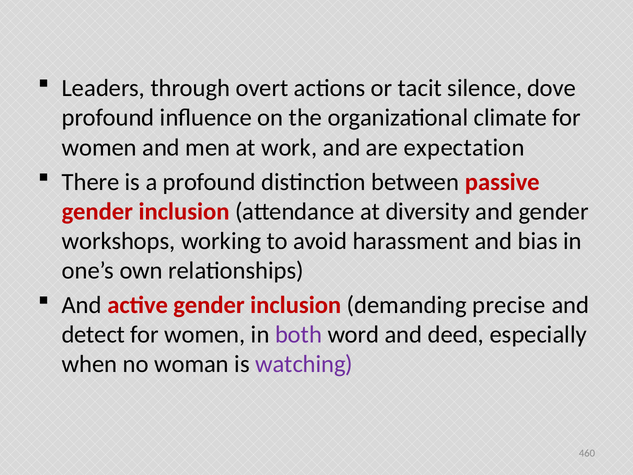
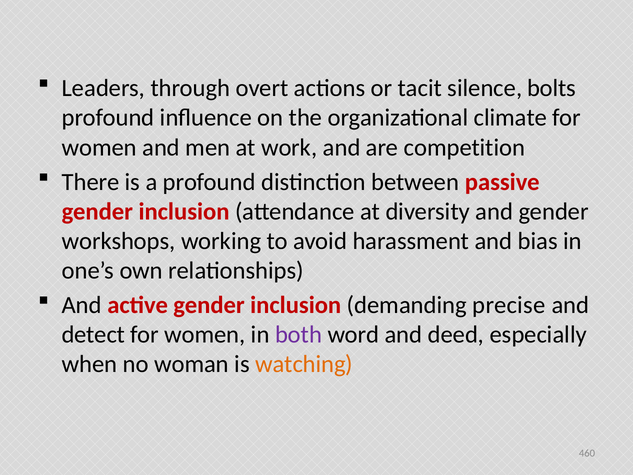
dove: dove -> bolts
expectation: expectation -> competition
watching colour: purple -> orange
